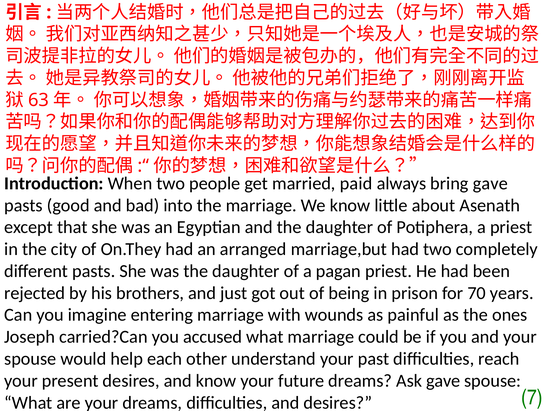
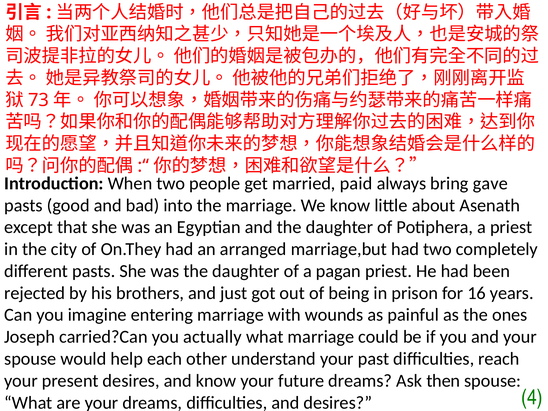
63: 63 -> 73
70: 70 -> 16
accused: accused -> actually
Ask gave: gave -> then
7: 7 -> 4
